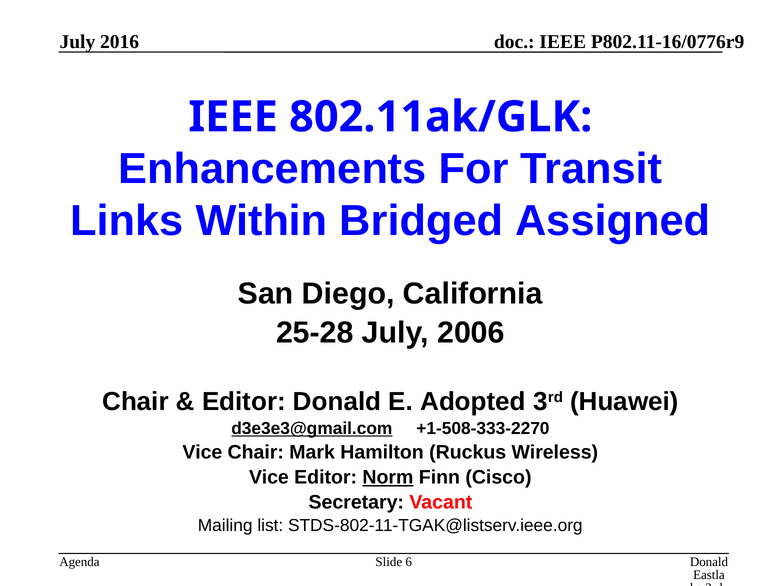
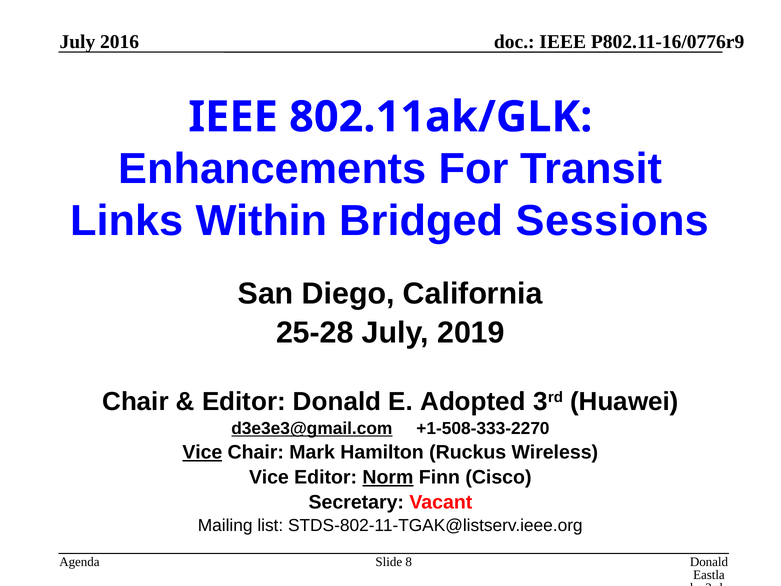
Assigned: Assigned -> Sessions
2006: 2006 -> 2019
Vice at (202, 452) underline: none -> present
6: 6 -> 8
